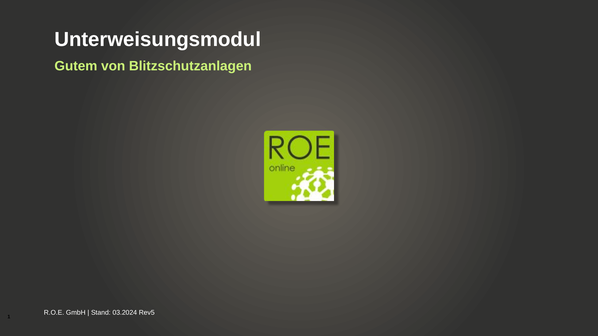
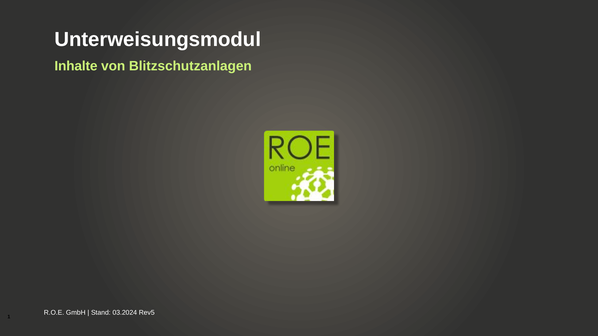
Gutem: Gutem -> Inhalte
